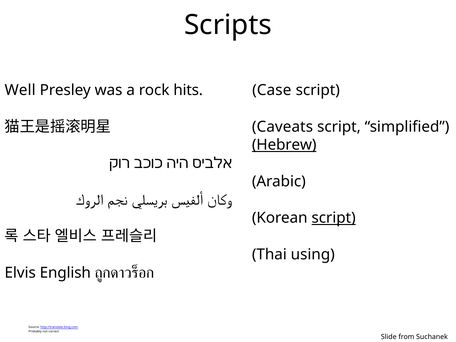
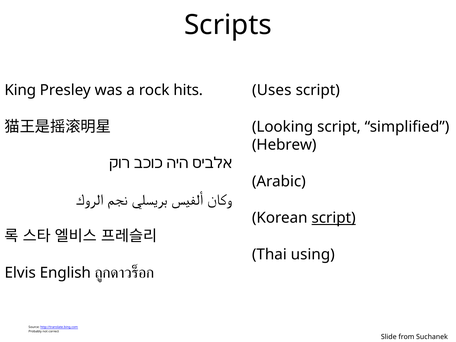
Well: Well -> King
Case: Case -> Uses
Caveats: Caveats -> Looking
Hebrew underline: present -> none
